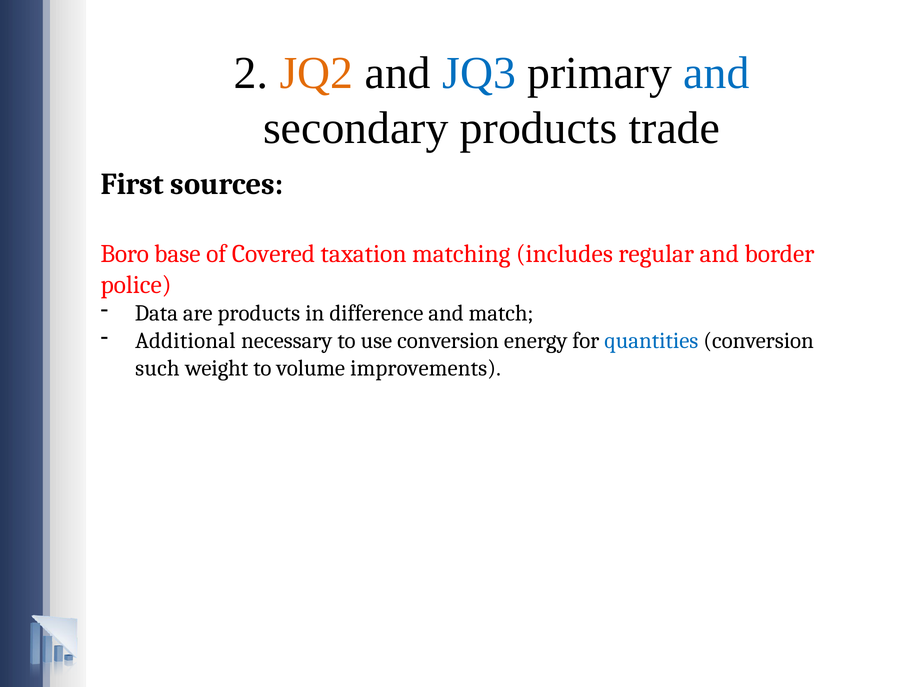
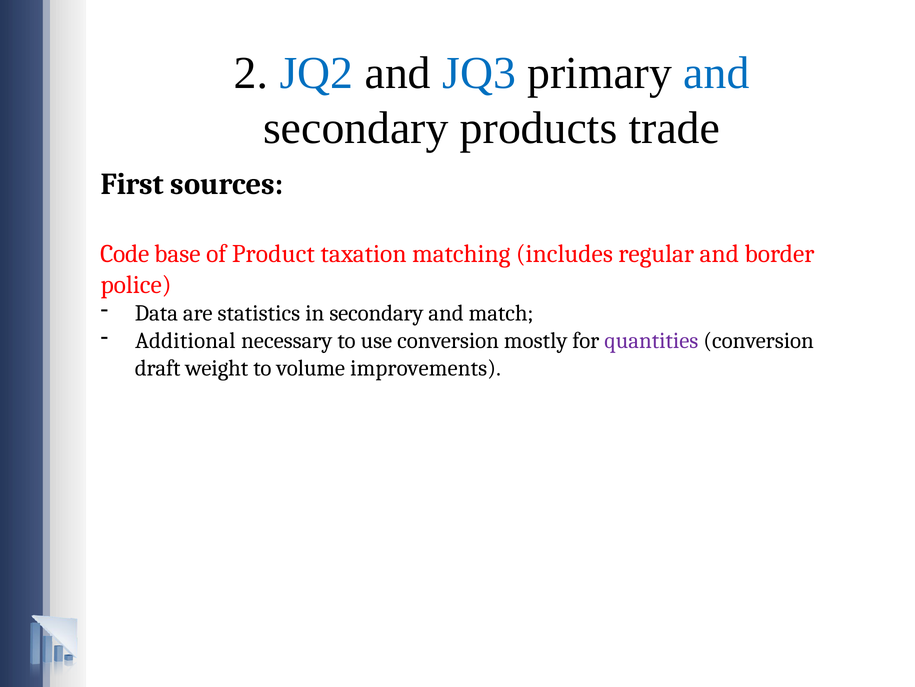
JQ2 colour: orange -> blue
Boro: Boro -> Code
Covered: Covered -> Product
are products: products -> statistics
in difference: difference -> secondary
energy: energy -> mostly
quantities colour: blue -> purple
such: such -> draft
